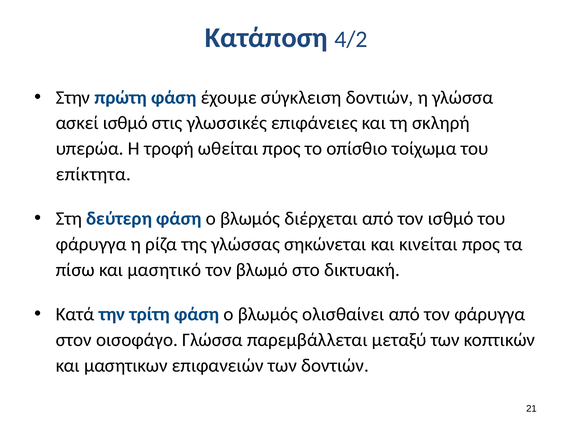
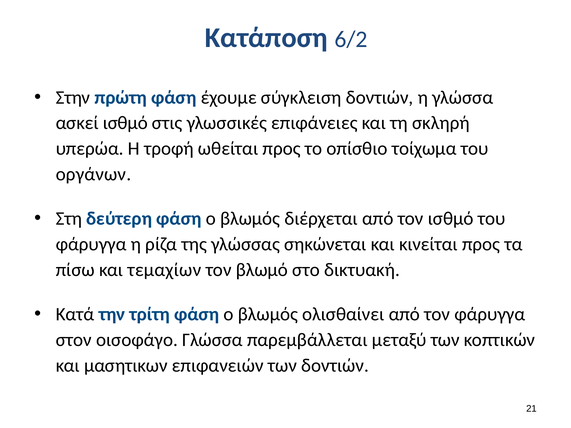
4/2: 4/2 -> 6/2
επίκτητα: επίκτητα -> οργάνων
μασητικό: μασητικό -> τεμαχίων
